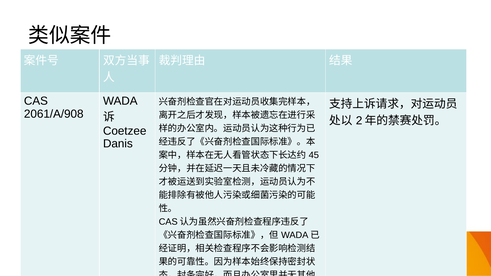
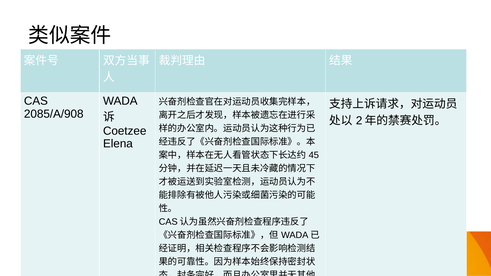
2061/A/908: 2061/A/908 -> 2085/A/908
Danis: Danis -> Elena
